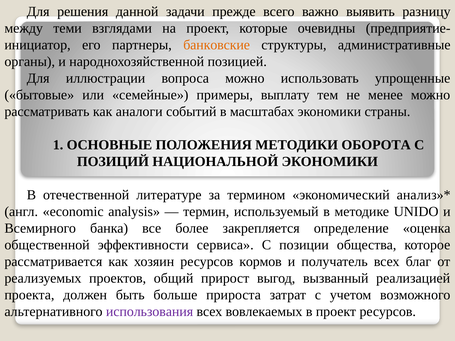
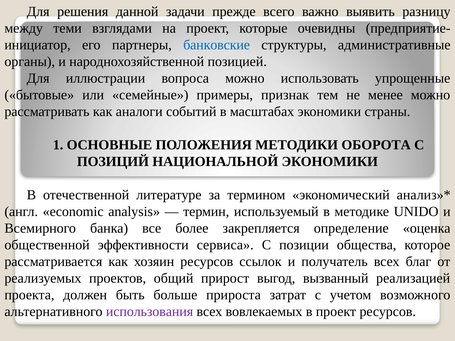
банковские colour: orange -> blue
выплату: выплату -> признак
кормов: кормов -> ссылок
